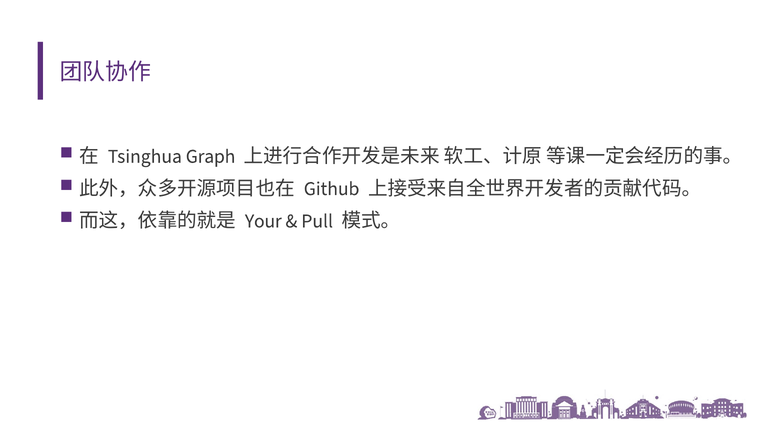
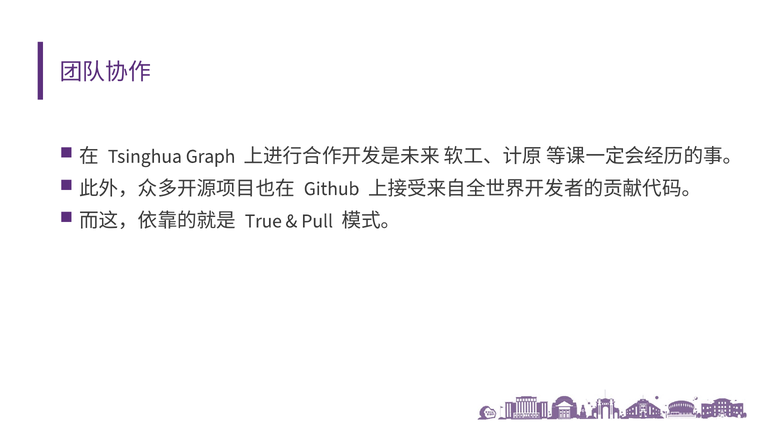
Your: Your -> True
